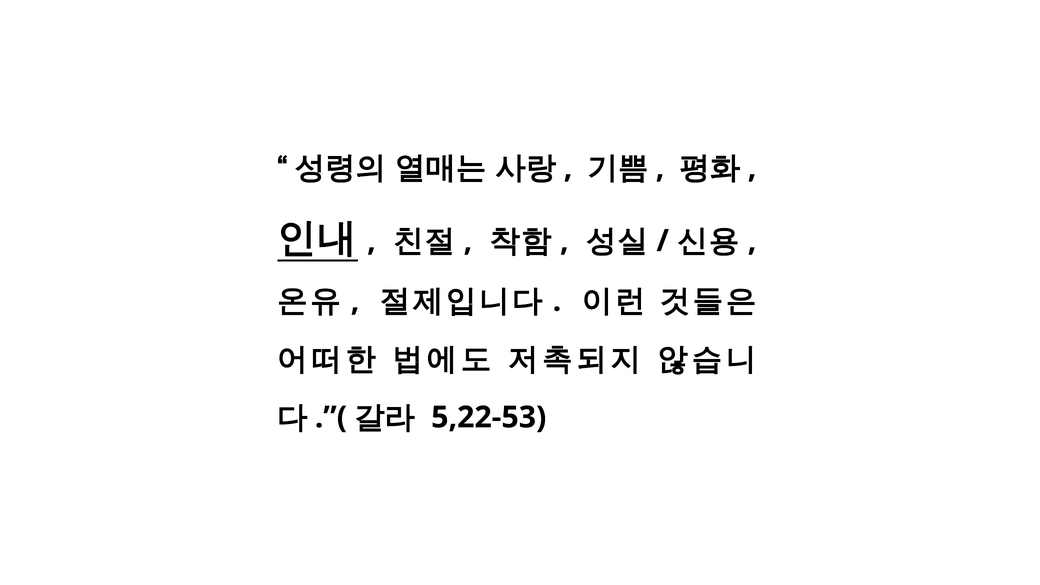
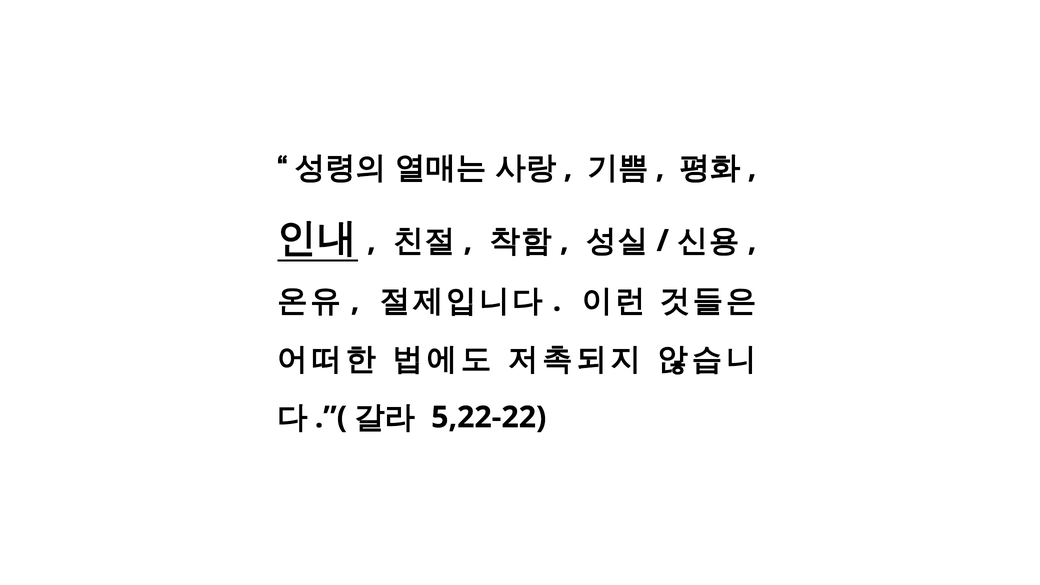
5,22-53: 5,22-53 -> 5,22-22
